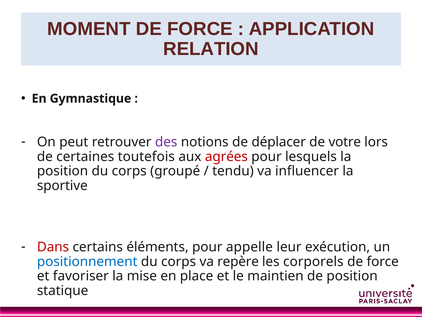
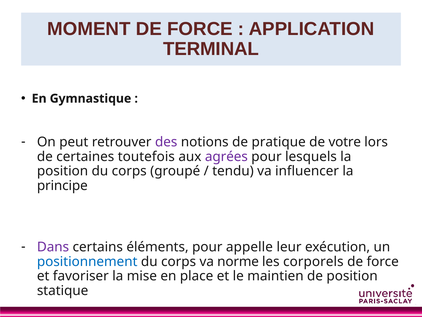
RELATION: RELATION -> TERMINAL
déplacer: déplacer -> pratique
agrées colour: red -> purple
sportive: sportive -> principe
Dans colour: red -> purple
repère: repère -> norme
